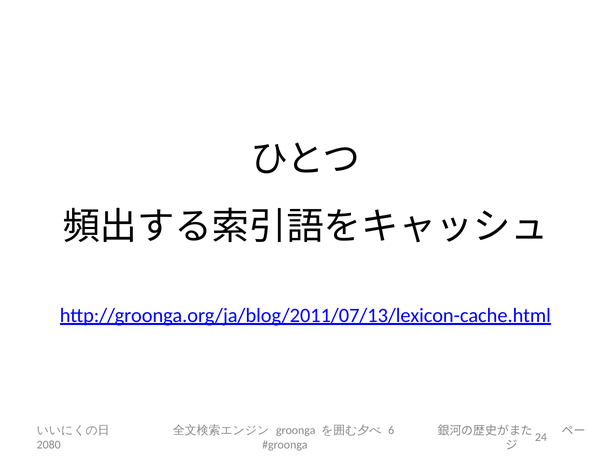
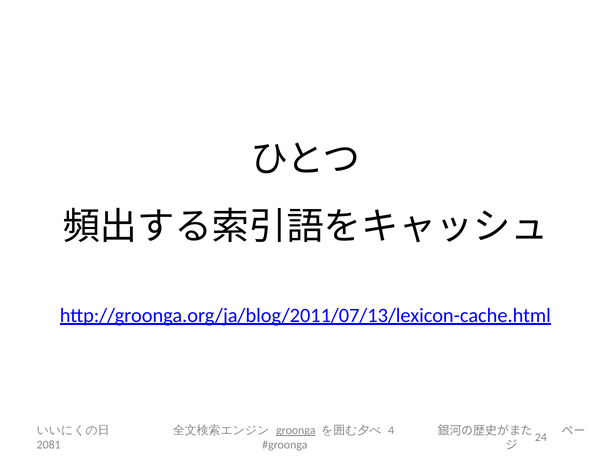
groonga underline: none -> present
6: 6 -> 4
2080: 2080 -> 2081
